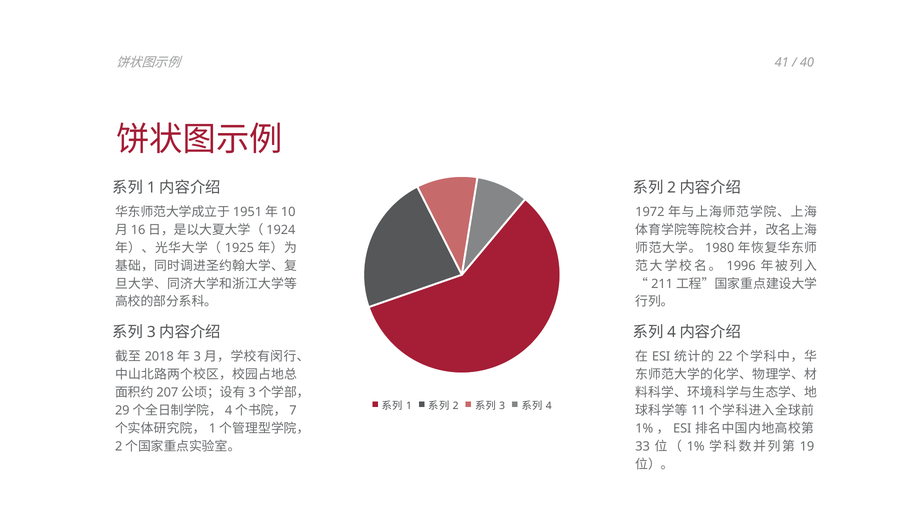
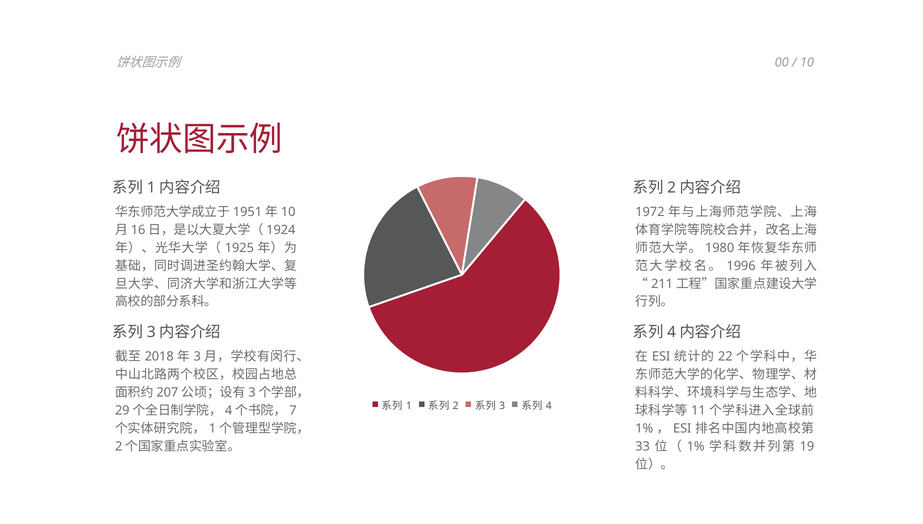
41: 41 -> 00
40: 40 -> 10
